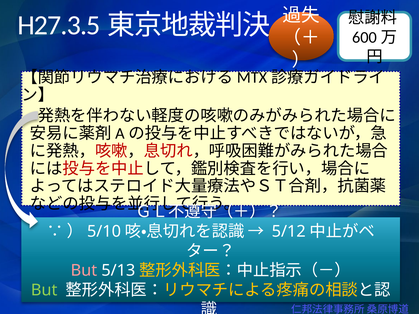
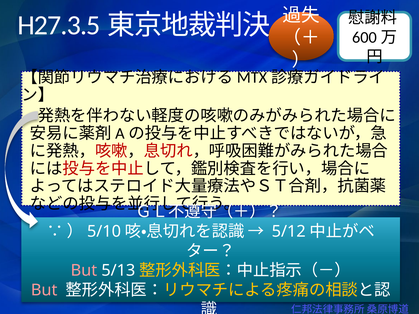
But at (44, 290) colour: light green -> pink
